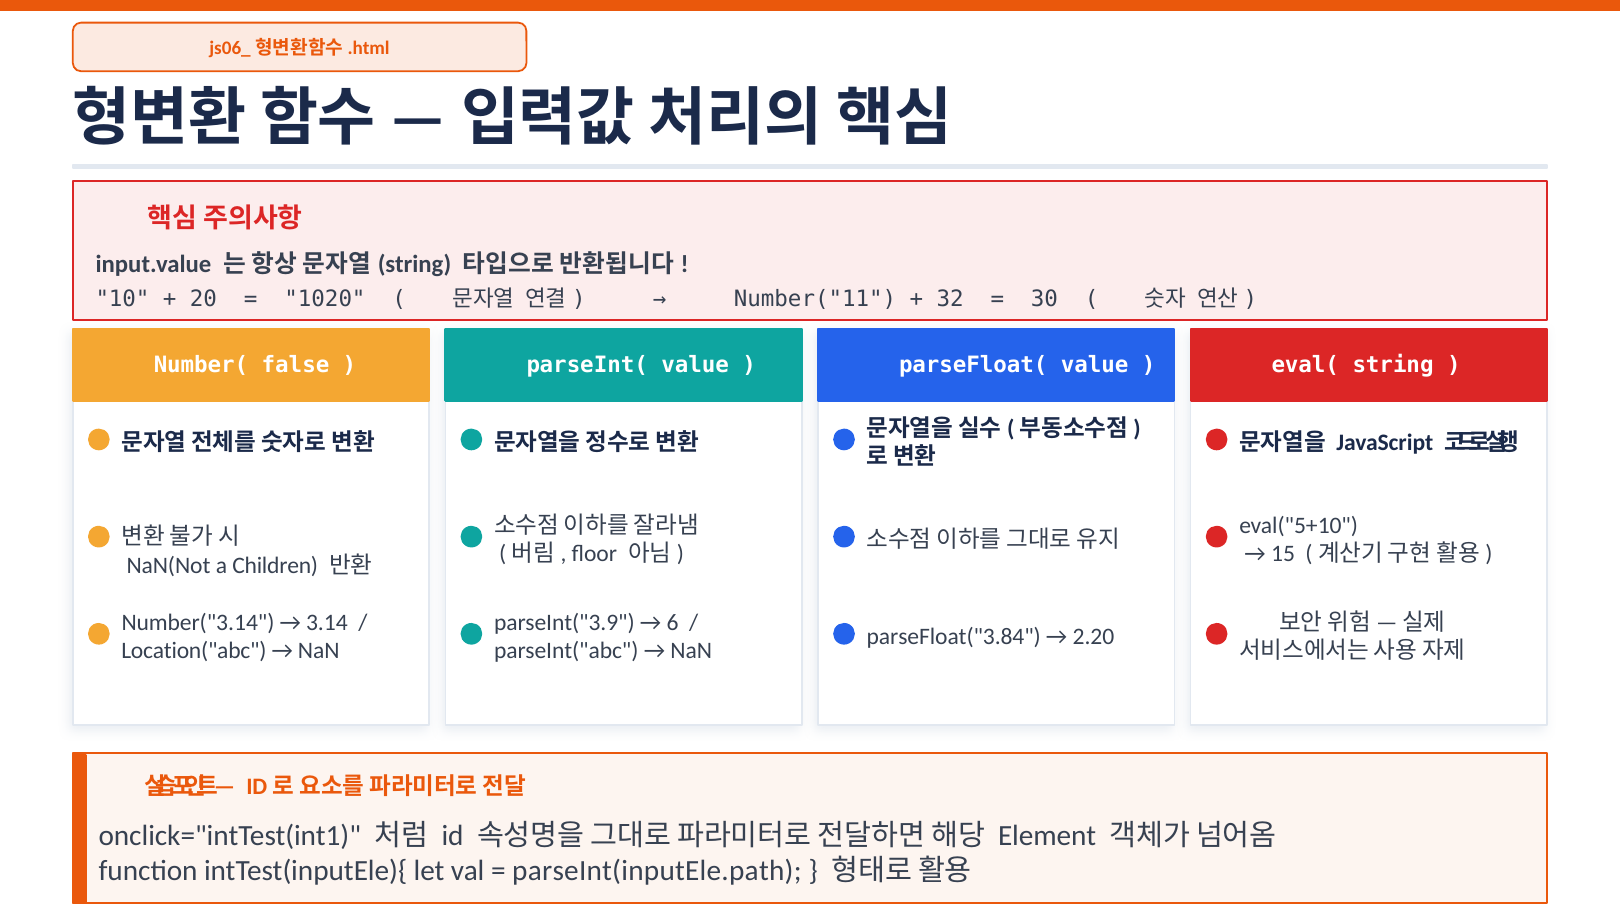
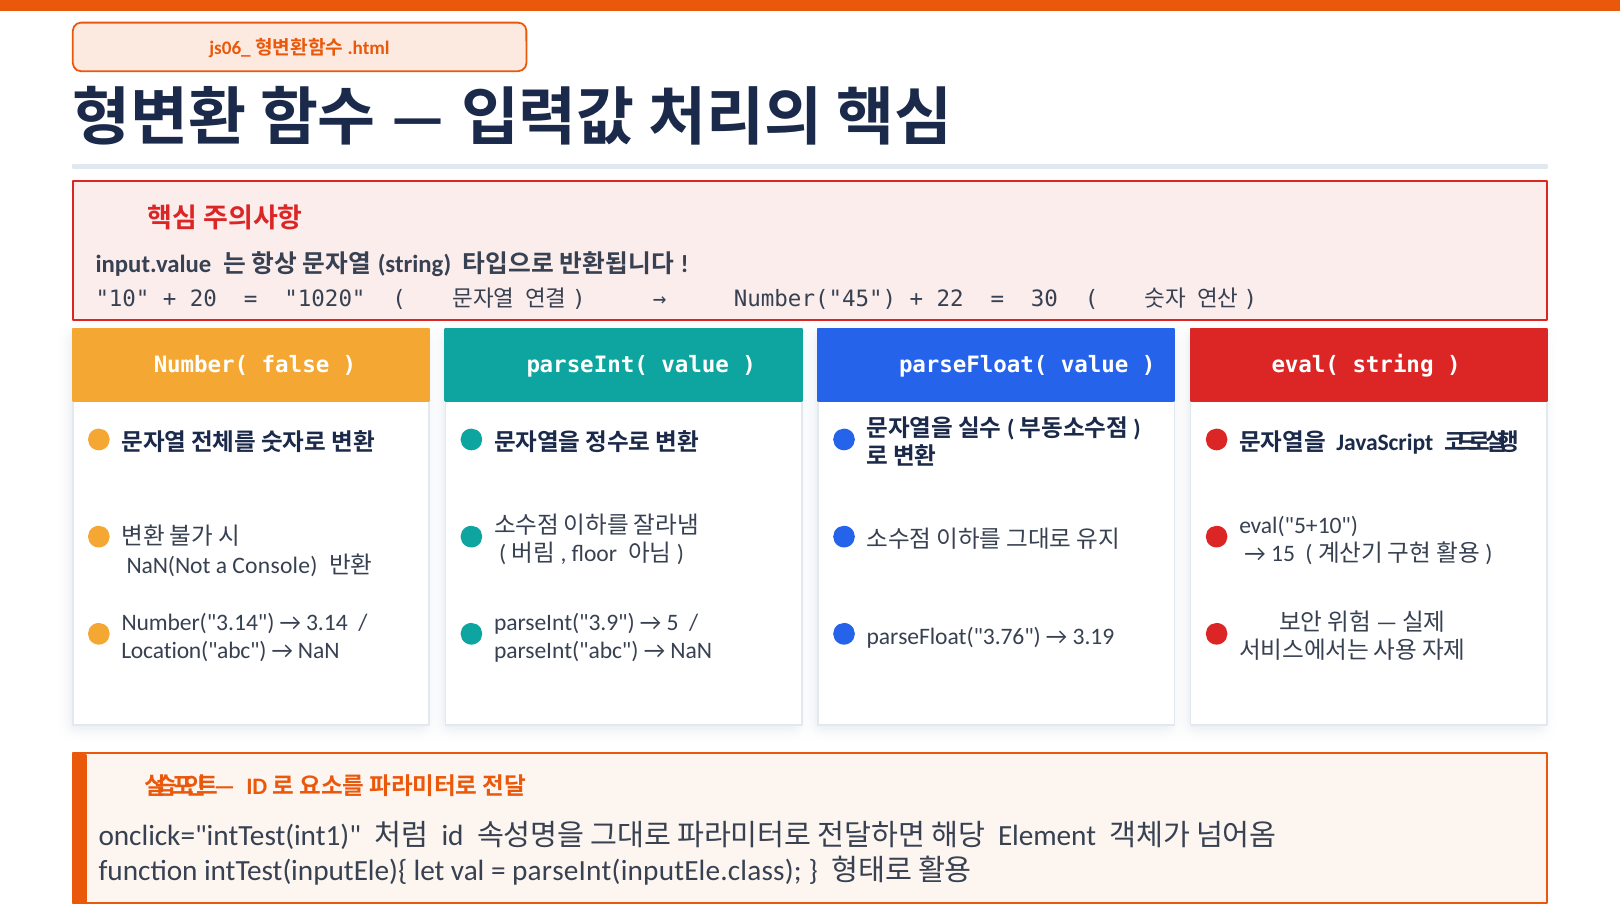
Number("11: Number("11 -> Number("45
32: 32 -> 22
Children: Children -> Console
6: 6 -> 5
parseFloat("3.84: parseFloat("3.84 -> parseFloat("3.76
2.20: 2.20 -> 3.19
parseInt(inputEle.path: parseInt(inputEle.path -> parseInt(inputEle.class
